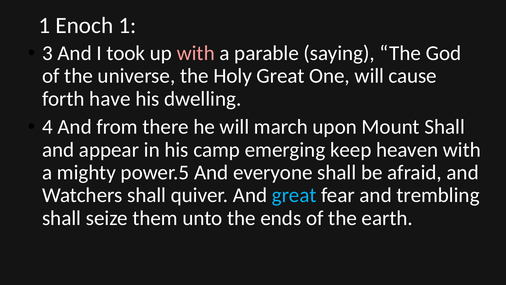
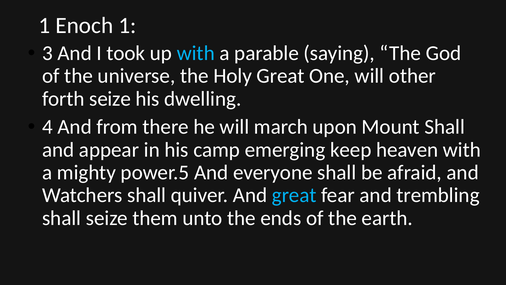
with at (196, 53) colour: pink -> light blue
cause: cause -> other
forth have: have -> seize
